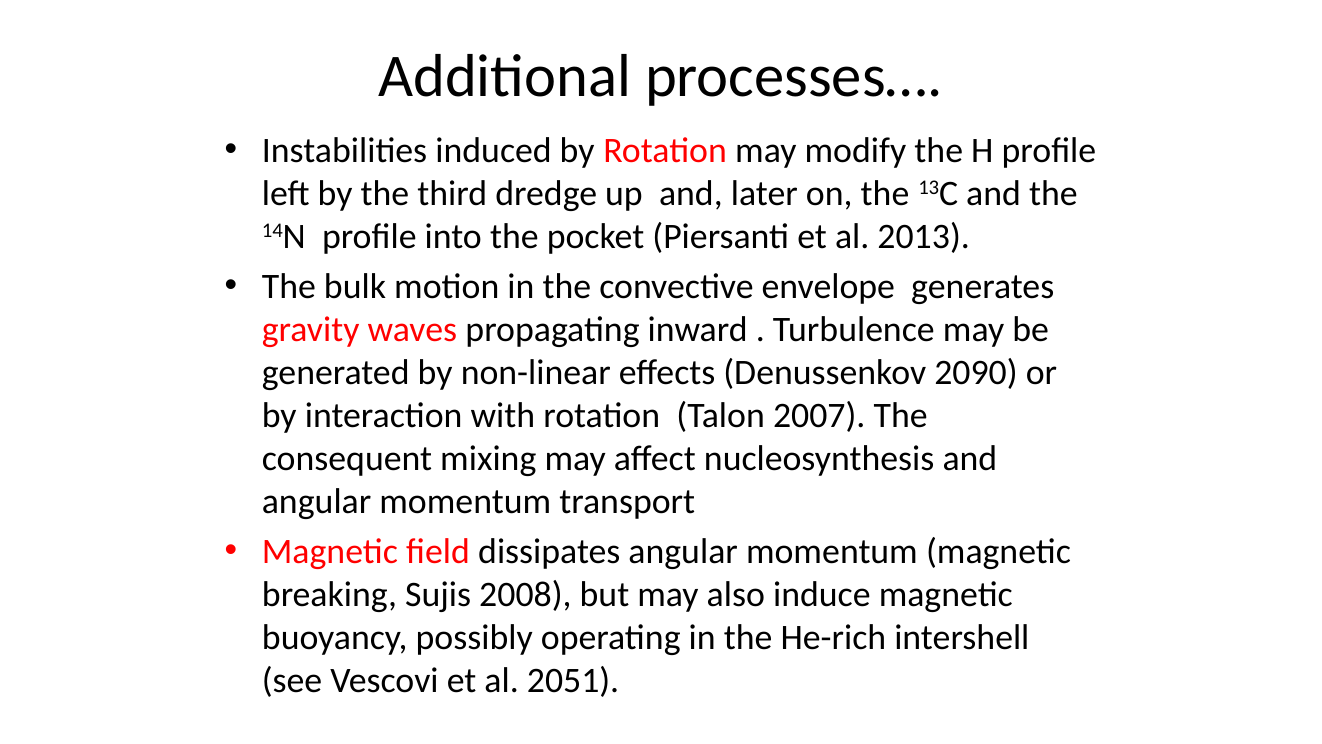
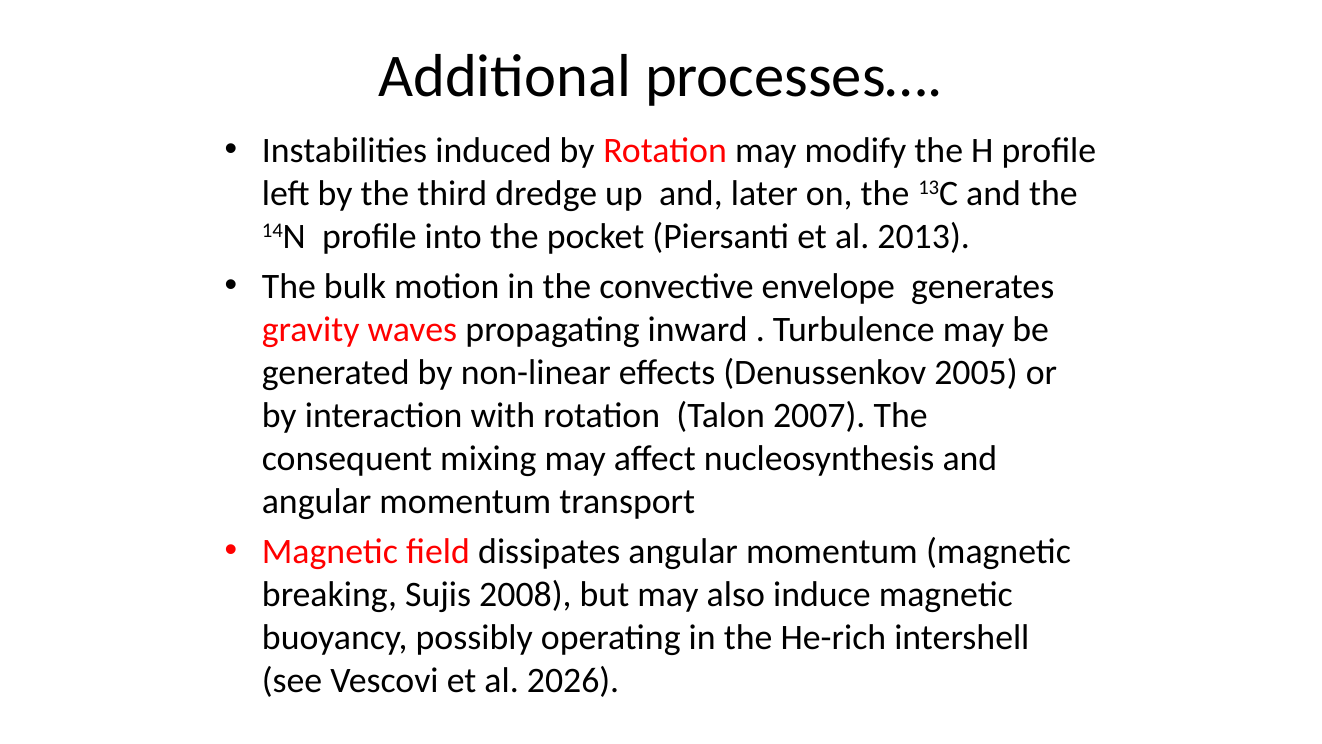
2090: 2090 -> 2005
2051: 2051 -> 2026
